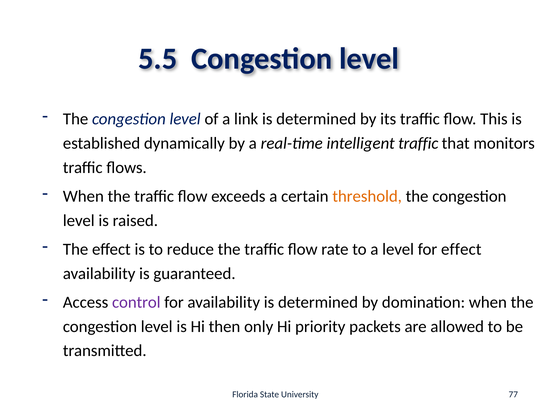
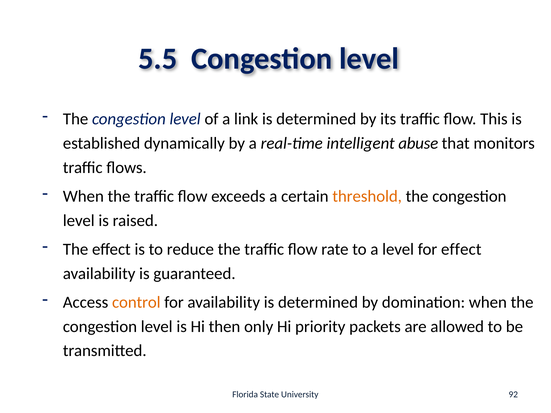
intelligent traffic: traffic -> abuse
control colour: purple -> orange
77: 77 -> 92
